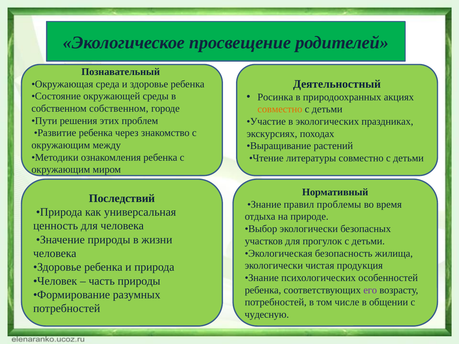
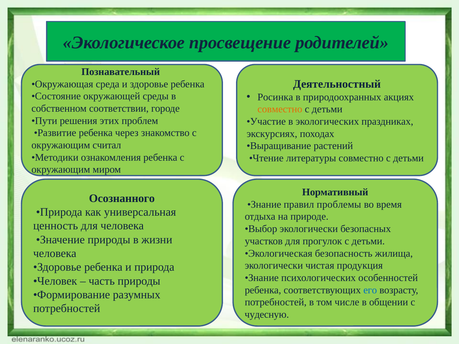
собственном собственном: собственном -> соответствии
между: между -> считал
Последствий: Последствий -> Осознанного
его colour: purple -> blue
